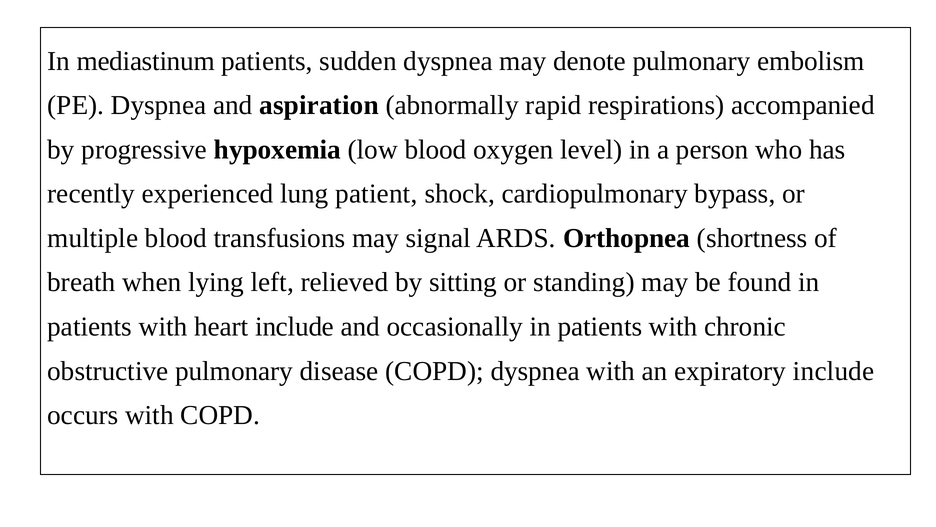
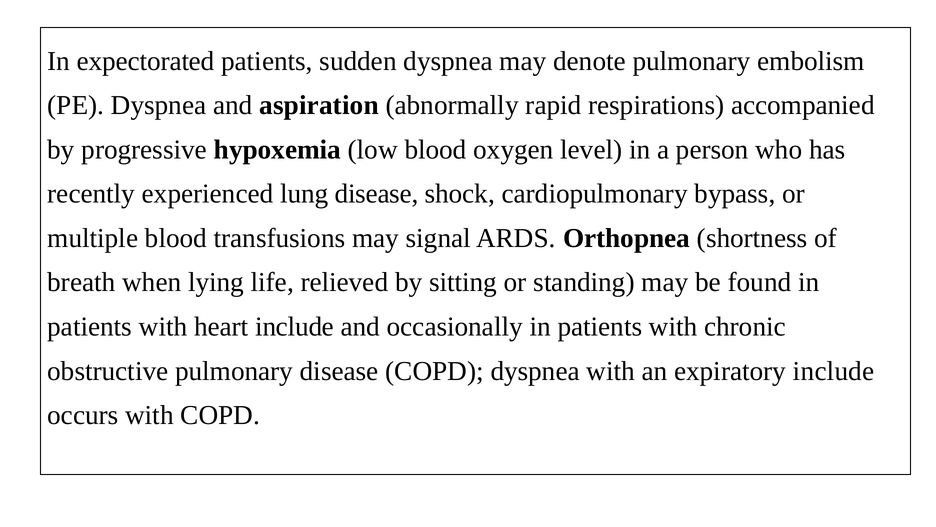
mediastinum: mediastinum -> expectorated
lung patient: patient -> disease
left: left -> life
